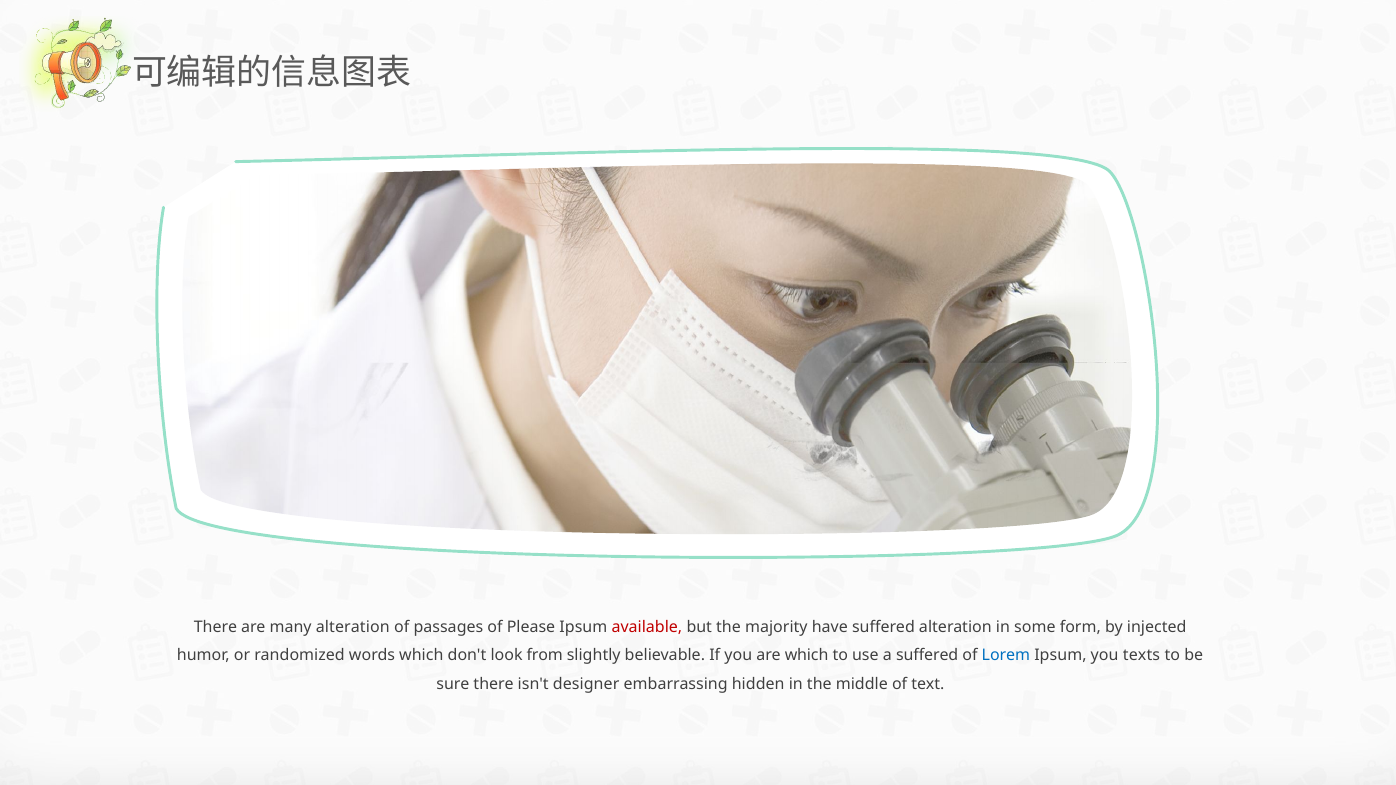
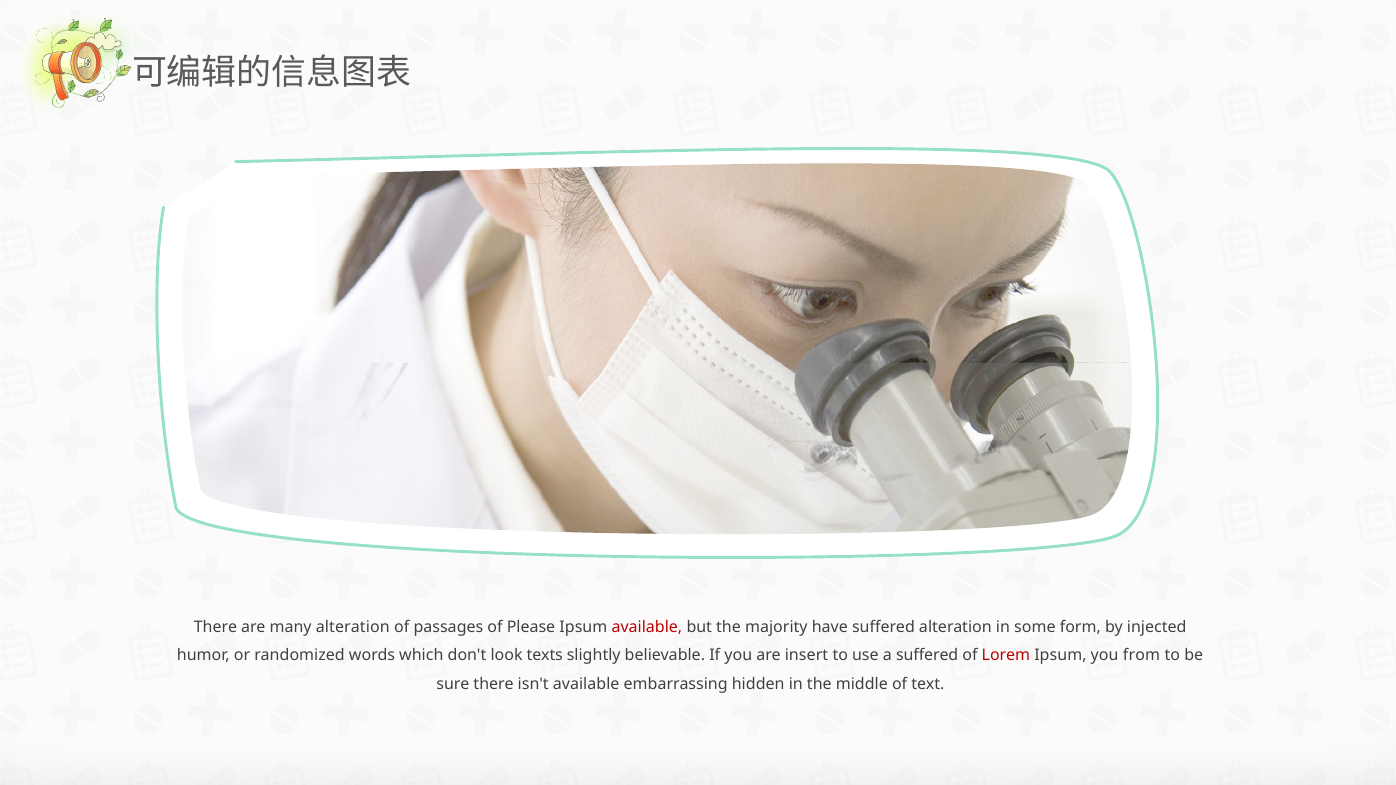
from: from -> texts
are which: which -> insert
Lorem colour: blue -> red
texts: texts -> from
isn't designer: designer -> available
